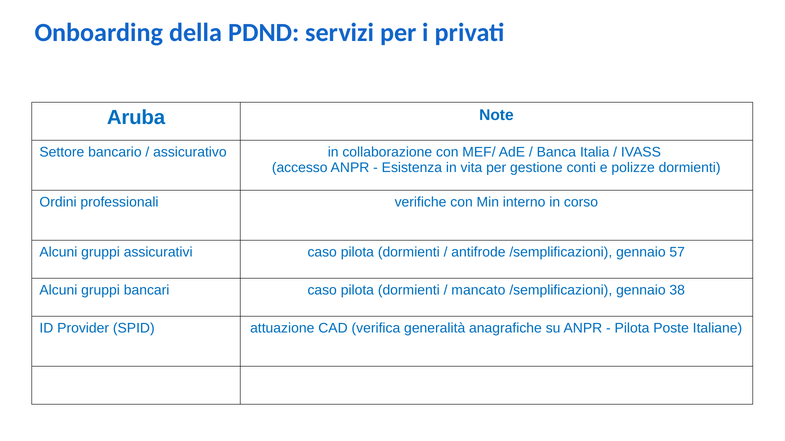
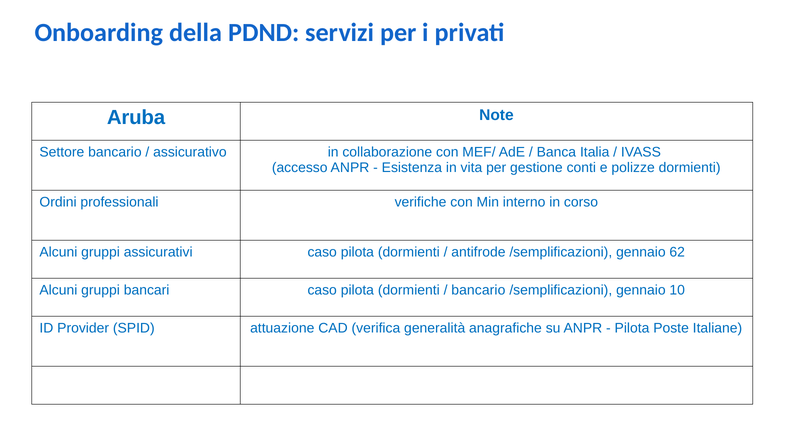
57: 57 -> 62
mancato at (478, 290): mancato -> bancario
38: 38 -> 10
